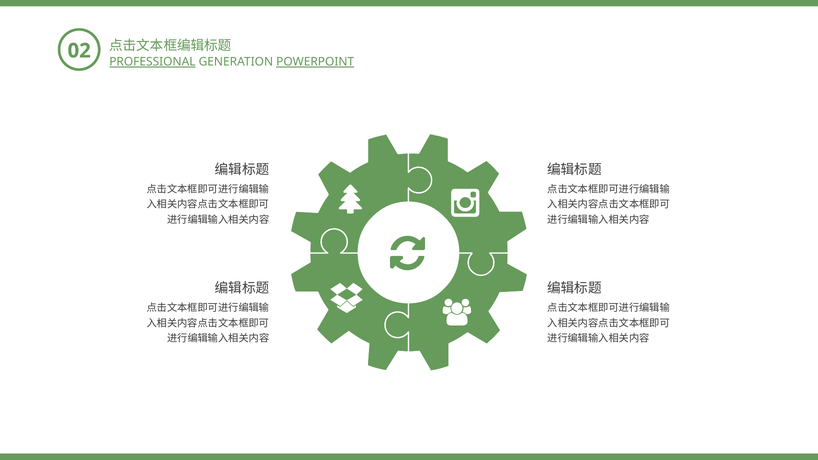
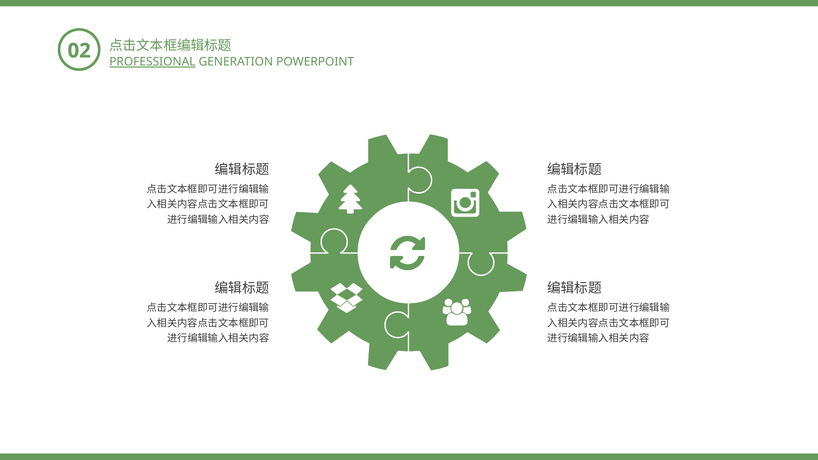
POWERPOINT underline: present -> none
